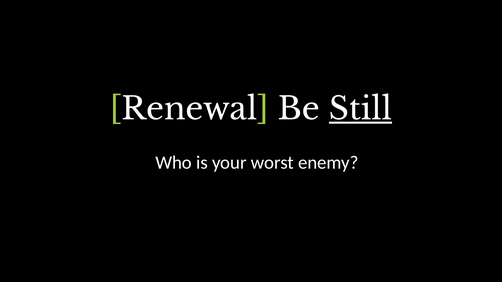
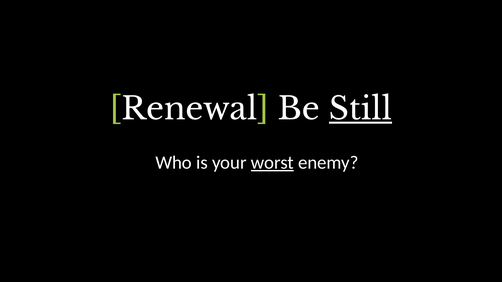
worst underline: none -> present
